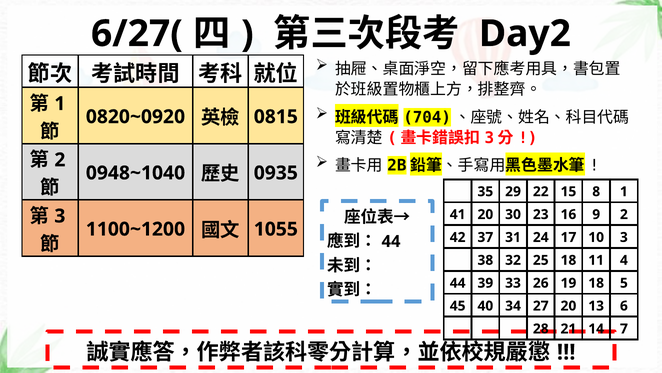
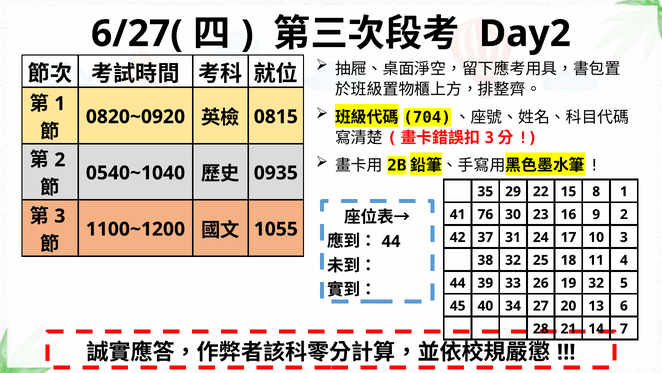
0948~1040: 0948~1040 -> 0540~1040
41 20: 20 -> 76
19 18: 18 -> 32
